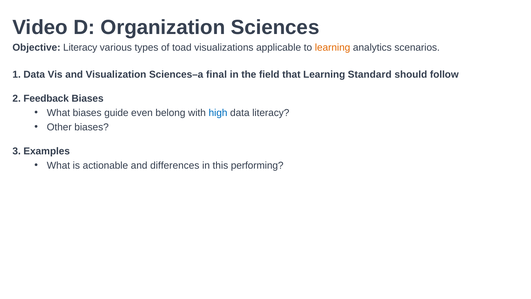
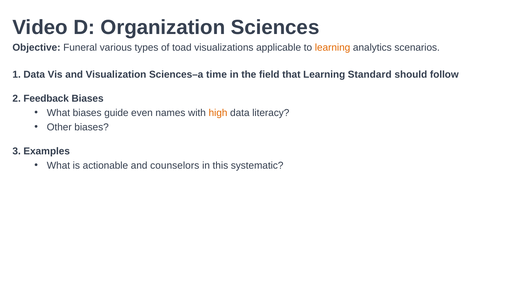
Objective Literacy: Literacy -> Funeral
final: final -> time
belong: belong -> names
high colour: blue -> orange
differences: differences -> counselors
performing: performing -> systematic
